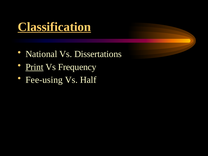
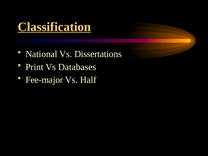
Print underline: present -> none
Frequency: Frequency -> Databases
Fee-using: Fee-using -> Fee-major
